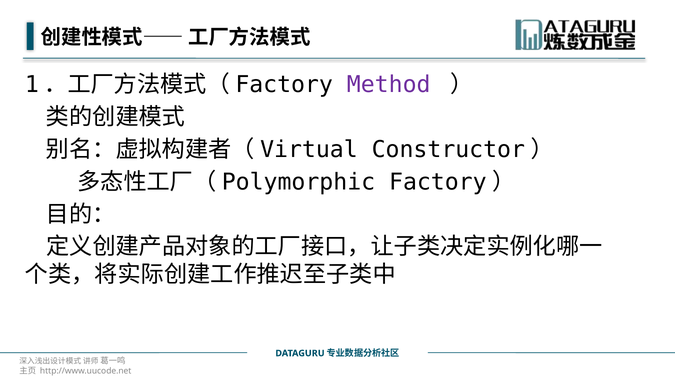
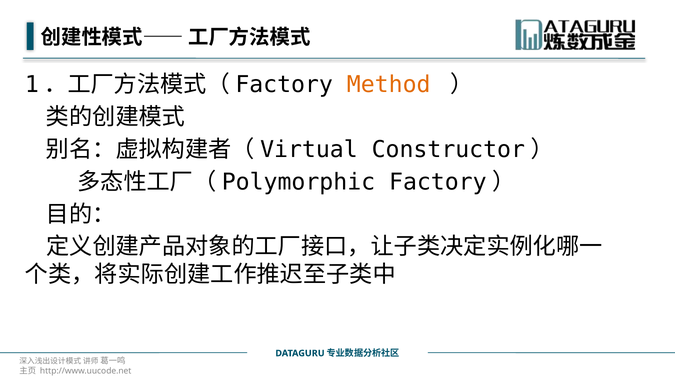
Method colour: purple -> orange
